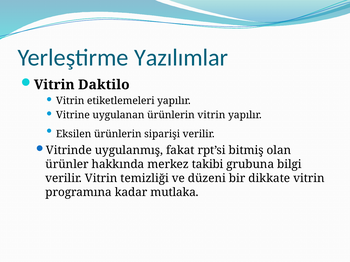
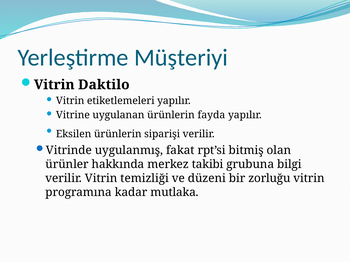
Yazılımlar: Yazılımlar -> Müşteriyi
ürünlerin vitrin: vitrin -> fayda
dikkate: dikkate -> zorluğu
